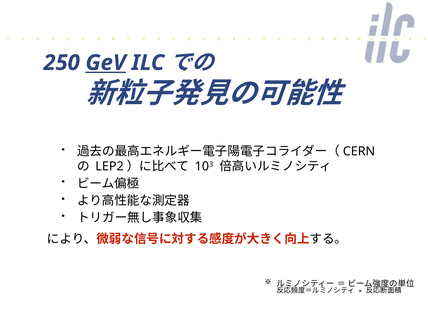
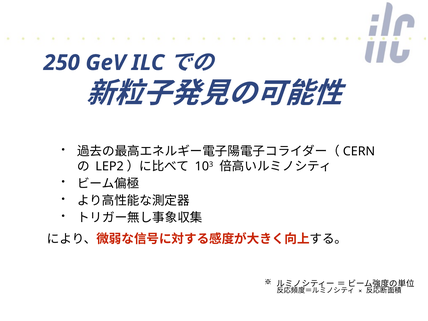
GeV underline: present -> none
